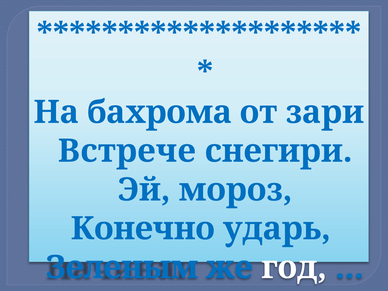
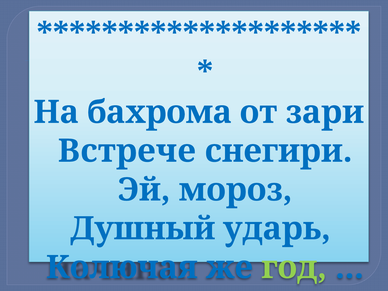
Конечно: Конечно -> Душный
Зеленым: Зеленым -> Колючая
год colour: white -> light green
